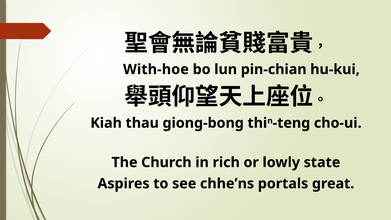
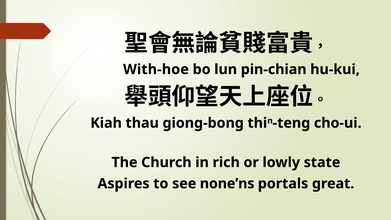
chhe’ns: chhe’ns -> none’ns
